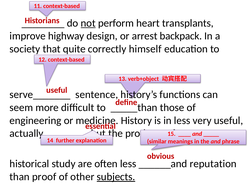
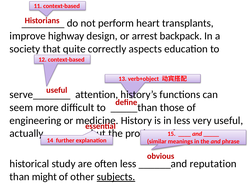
not underline: present -> none
himself: himself -> aspects
sentence: sentence -> attention
proof: proof -> might
